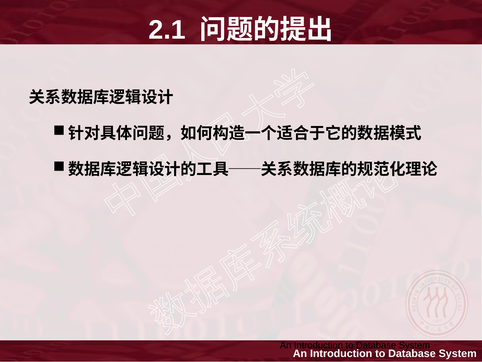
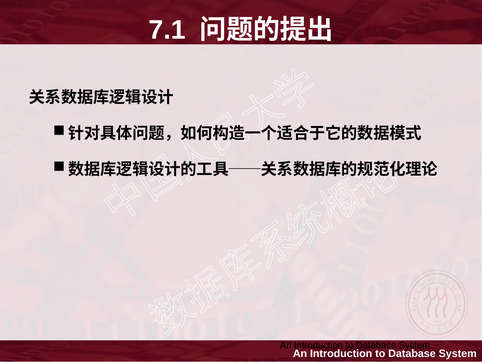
2.1: 2.1 -> 7.1
